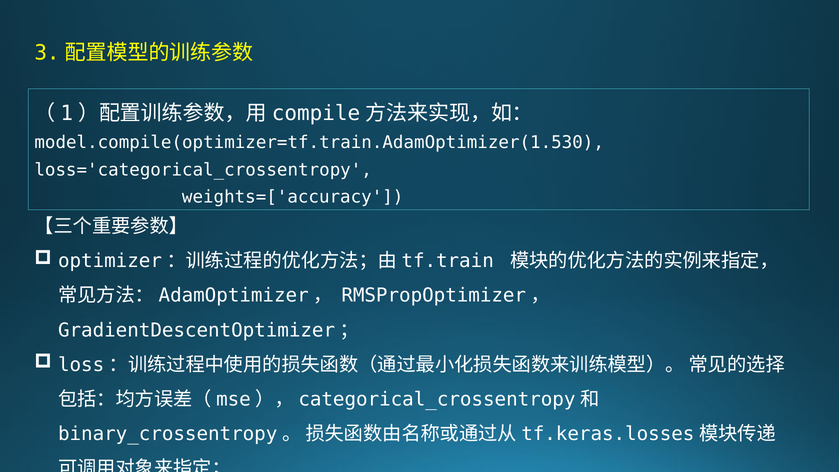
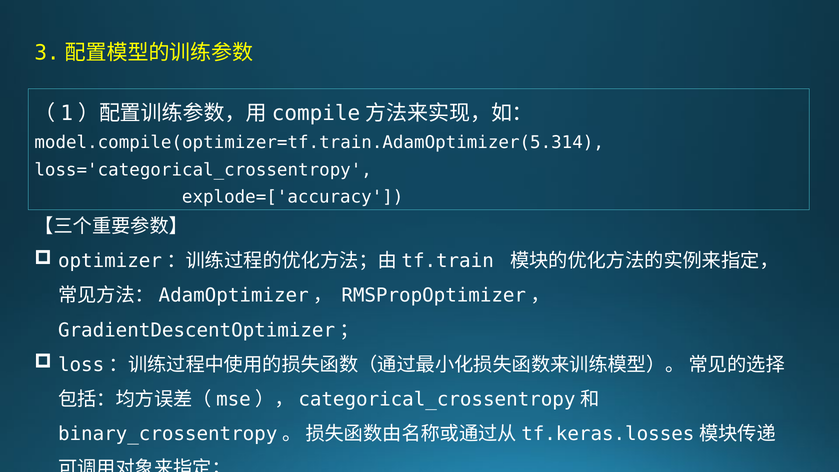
model.compile(optimizer=tf.train.AdamOptimizer(1.530: model.compile(optimizer=tf.train.AdamOptimizer(1.530 -> model.compile(optimizer=tf.train.AdamOptimizer(5.314
weights=['accuracy: weights=['accuracy -> explode=['accuracy
